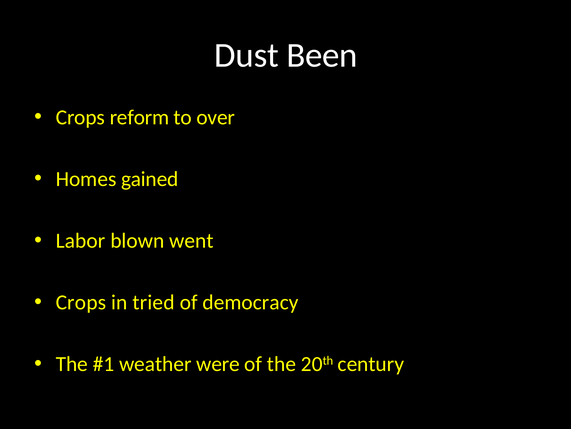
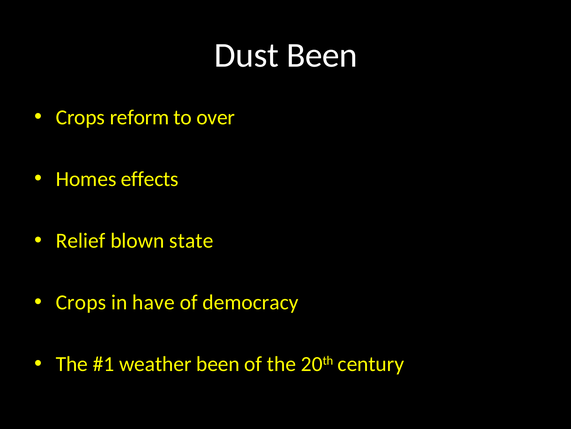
gained: gained -> effects
Labor: Labor -> Relief
went: went -> state
tried: tried -> have
weather were: were -> been
